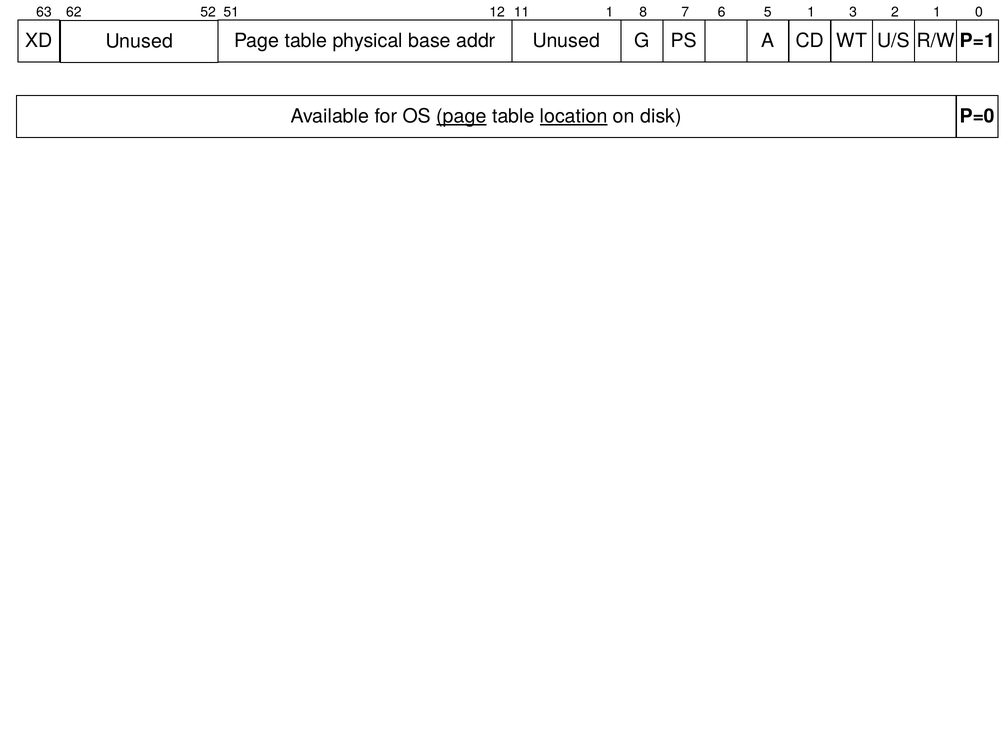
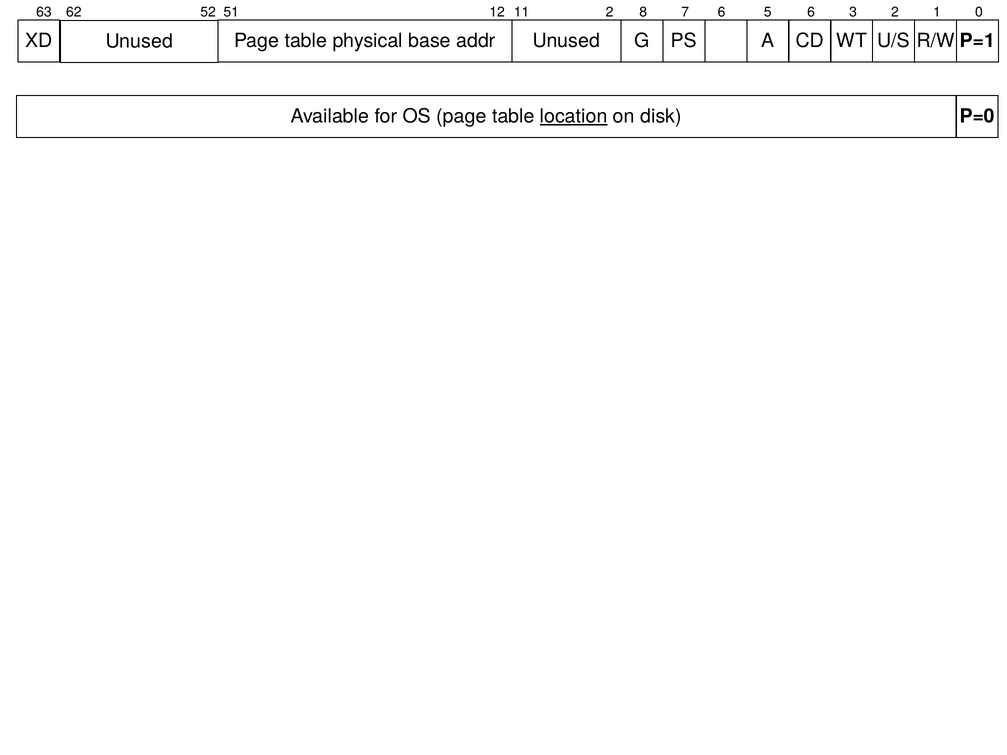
11 1: 1 -> 2
5 1: 1 -> 6
page at (461, 116) underline: present -> none
